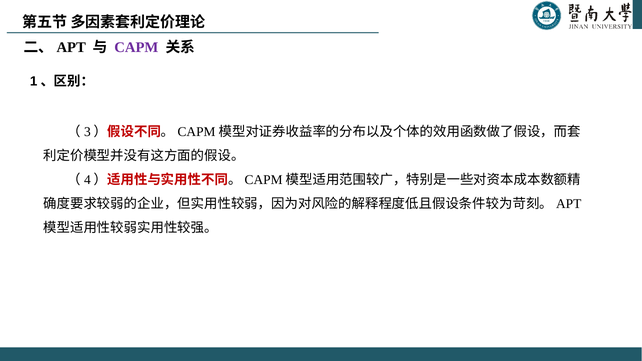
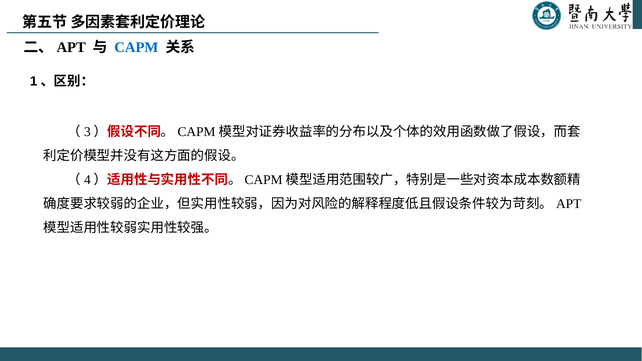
CAPM colour: purple -> blue
